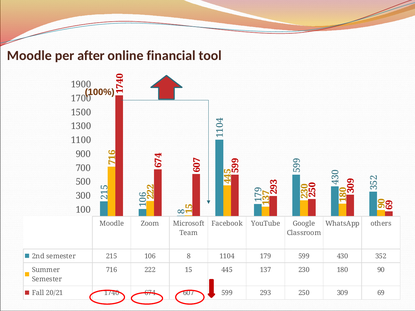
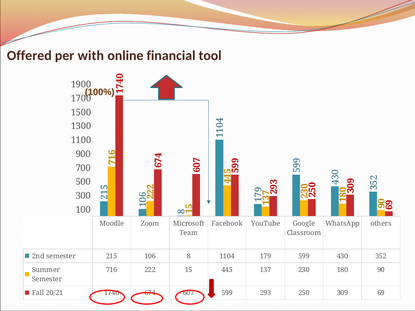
Moodle at (29, 56): Moodle -> Offered
after: after -> with
